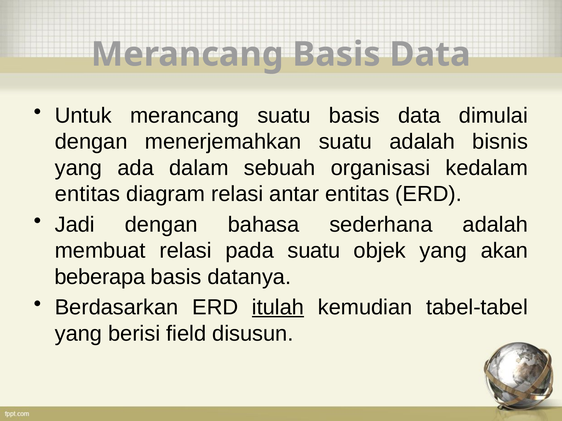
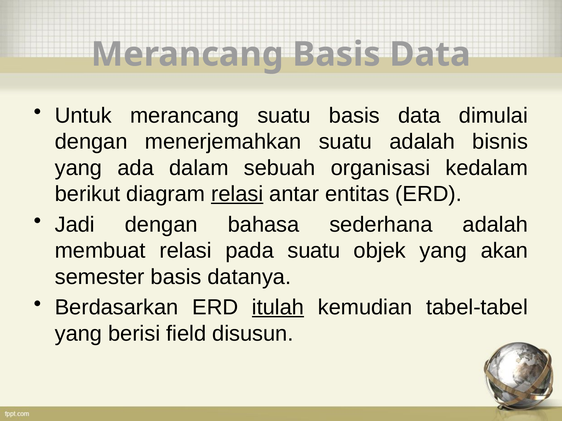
entitas at (87, 194): entitas -> berikut
relasi at (237, 194) underline: none -> present
beberapa: beberapa -> semester
